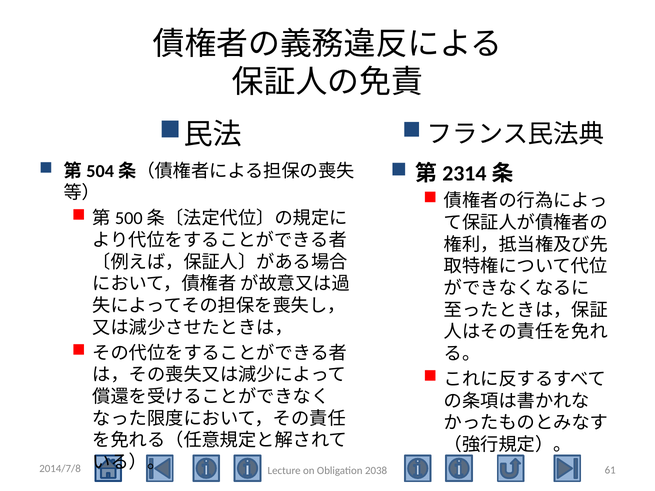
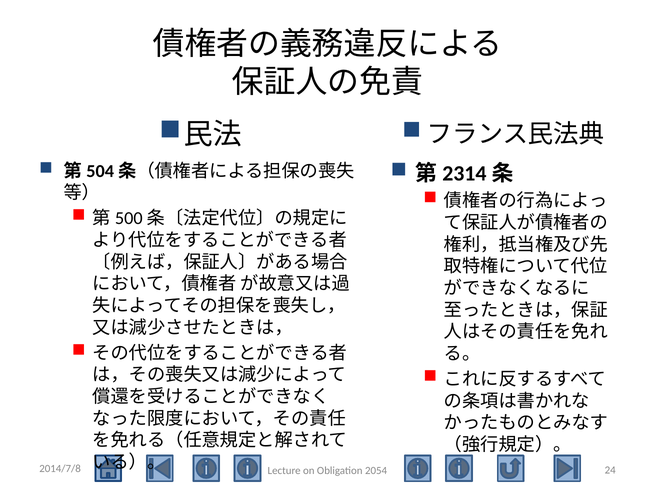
61: 61 -> 24
2038: 2038 -> 2054
